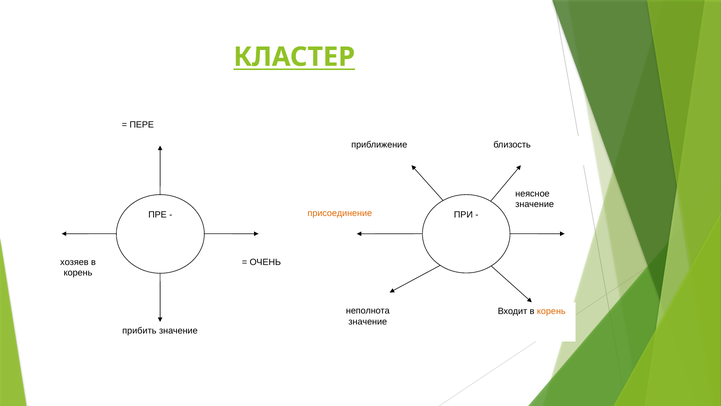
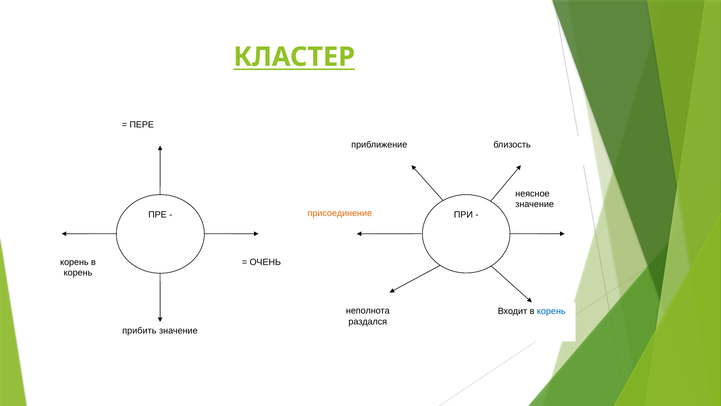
хозяев at (74, 262): хозяев -> корень
корень at (551, 311) colour: orange -> blue
значение at (368, 321): значение -> раздался
